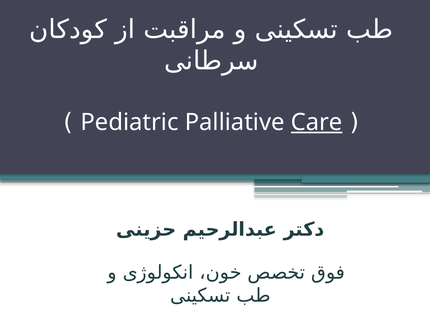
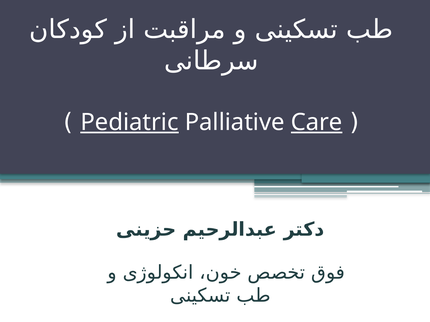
Pediatric underline: none -> present
